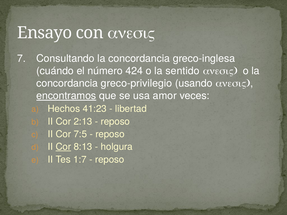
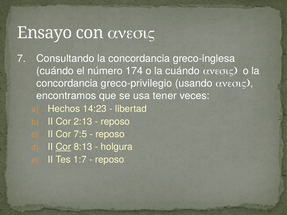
424: 424 -> 174
la sentido: sentido -> cuándo
encontramos underline: present -> none
amor: amor -> tener
41:23: 41:23 -> 14:23
